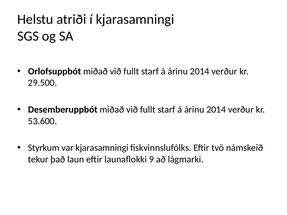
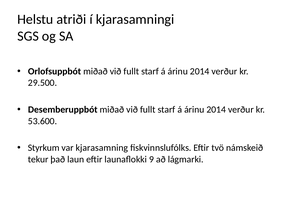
var kjarasamningi: kjarasamningi -> kjarasamning
